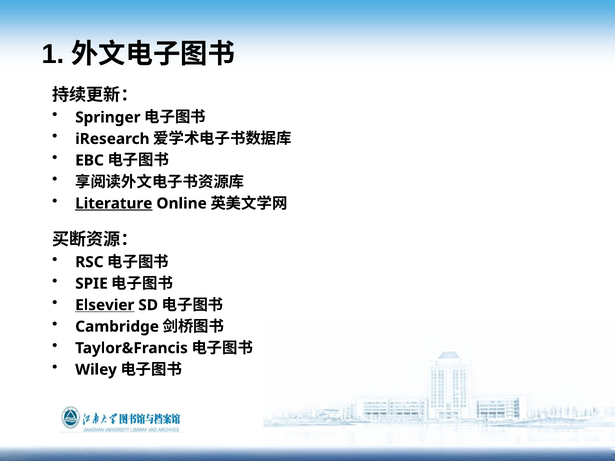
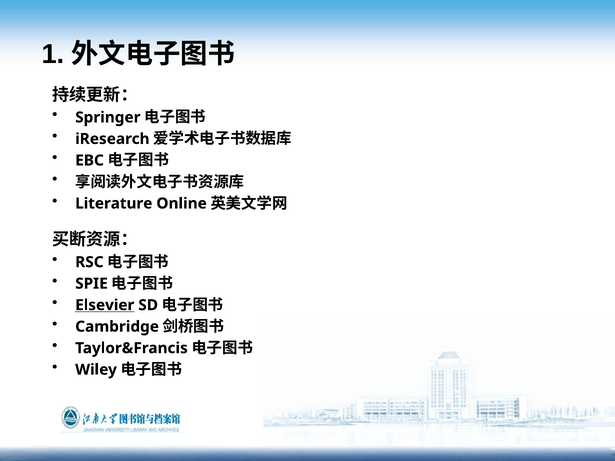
Literature underline: present -> none
